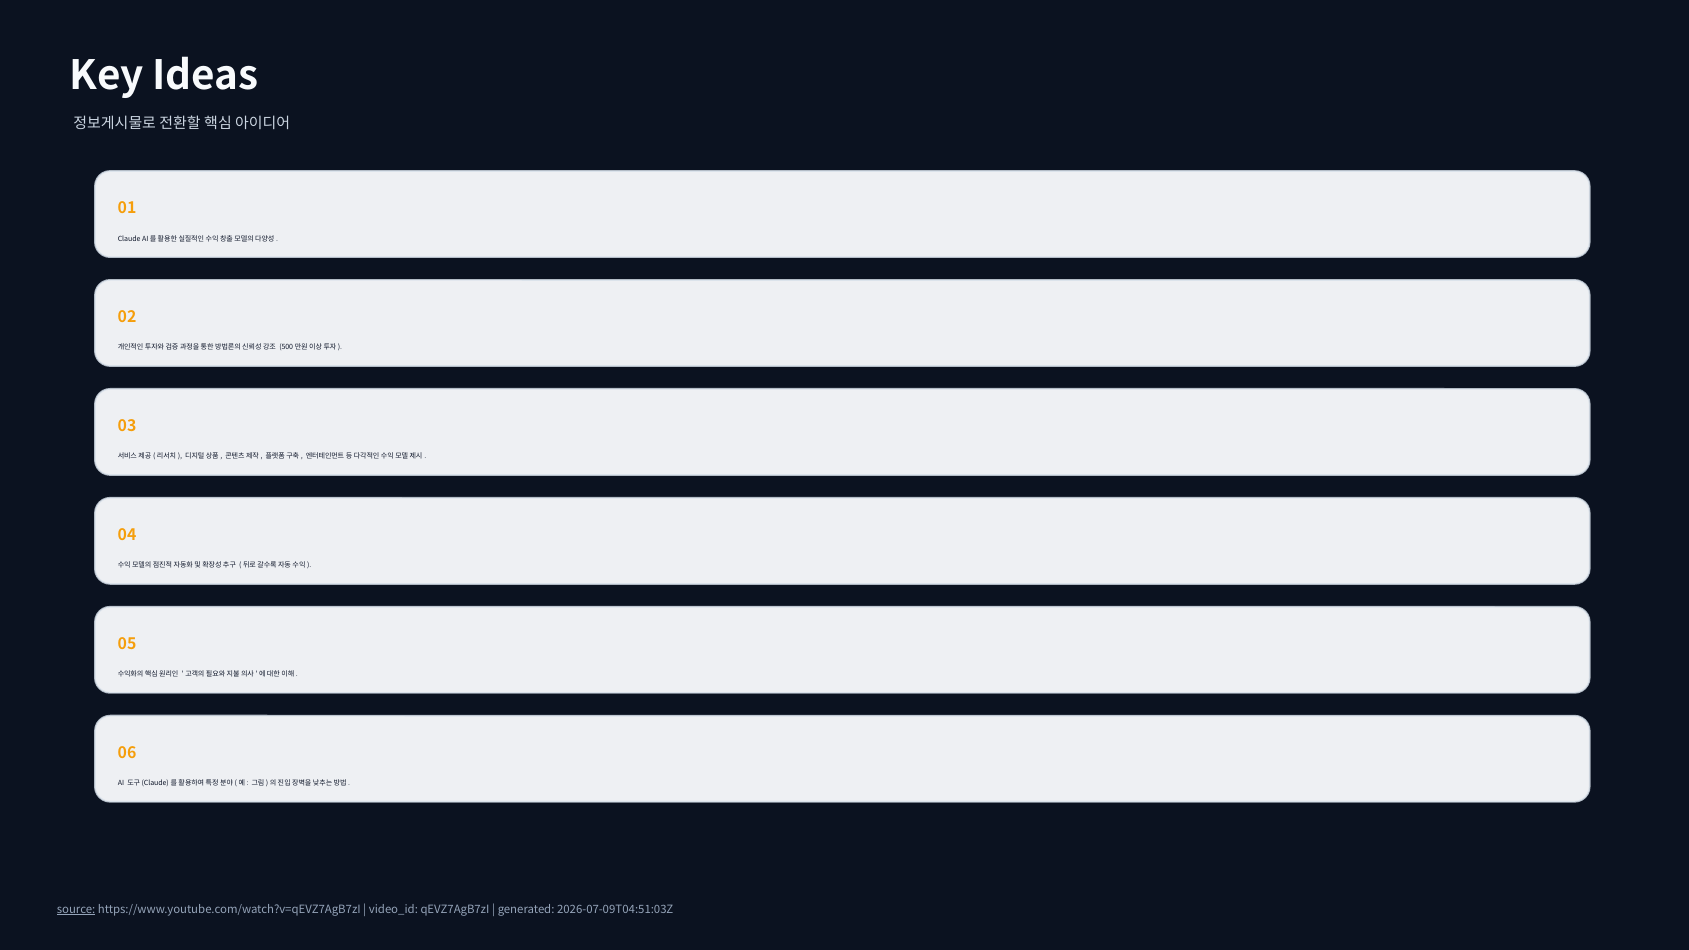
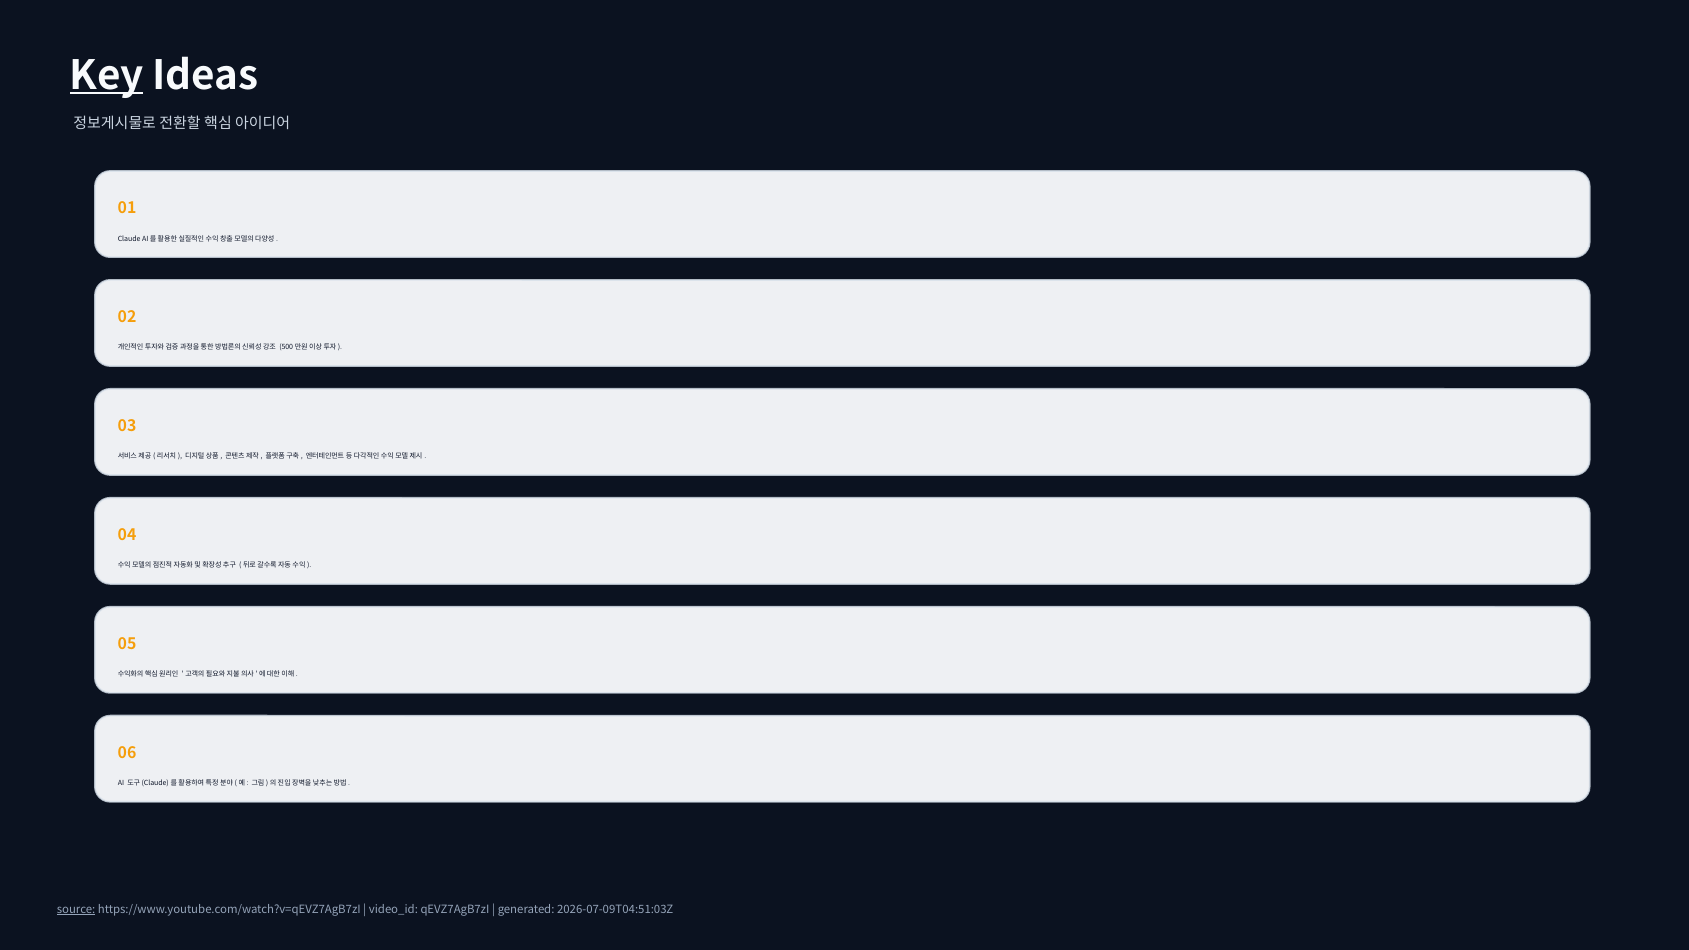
Key underline: none -> present
